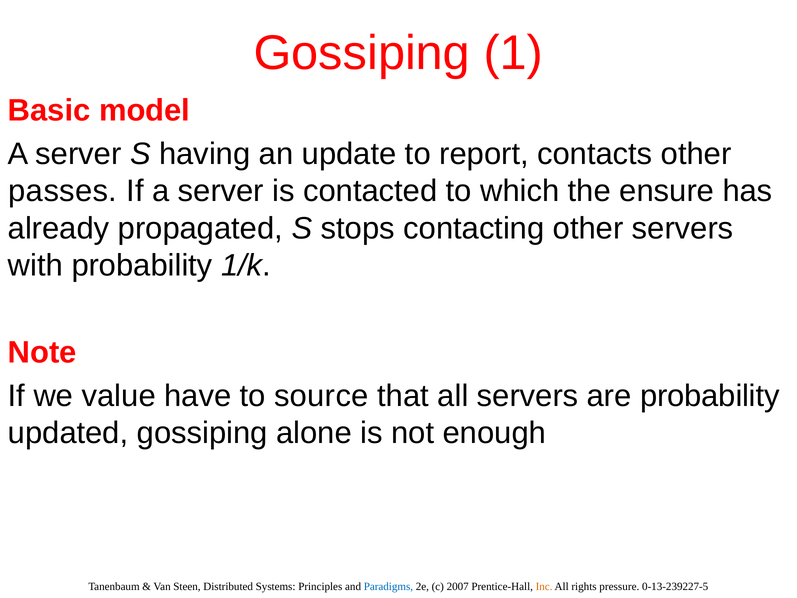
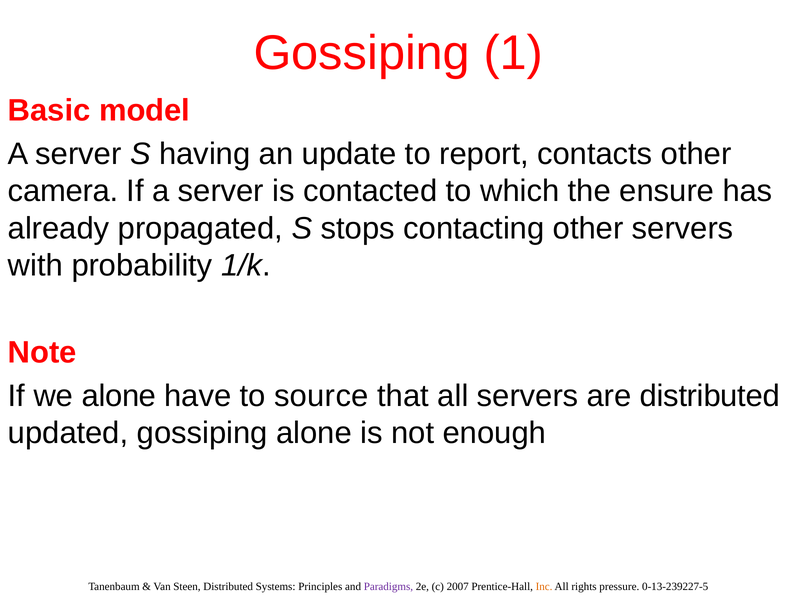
passes: passes -> camera
we value: value -> alone
are probability: probability -> distributed
Paradigms colour: blue -> purple
